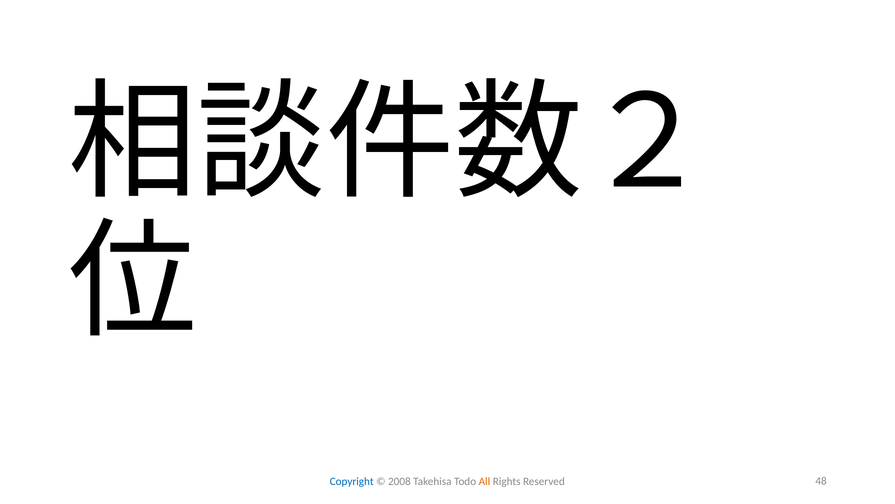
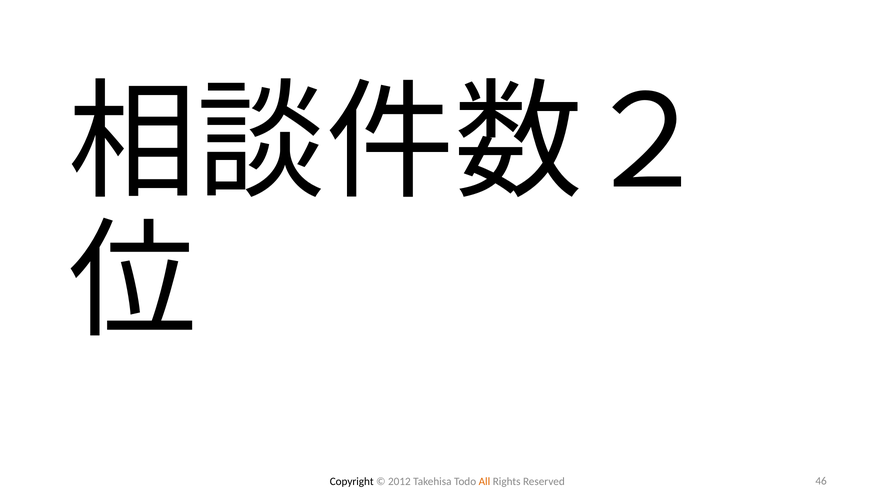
Copyright colour: blue -> black
2008: 2008 -> 2012
48: 48 -> 46
